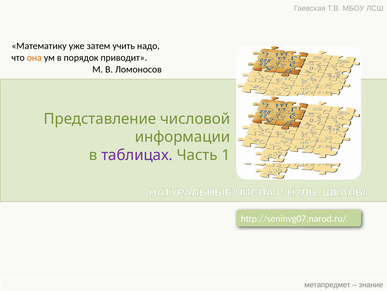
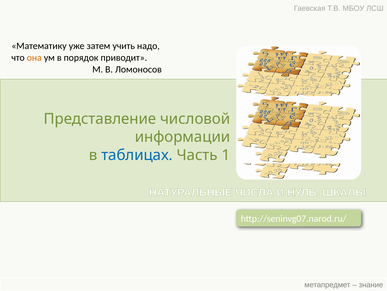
таблицах colour: purple -> blue
